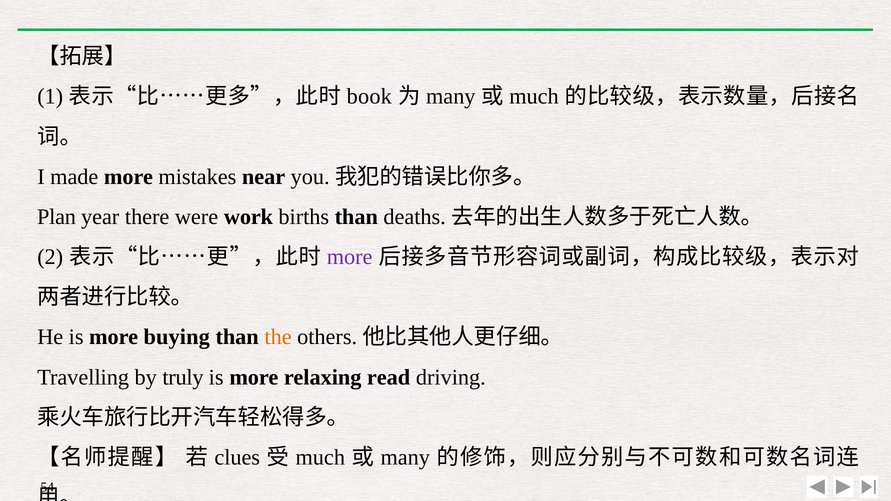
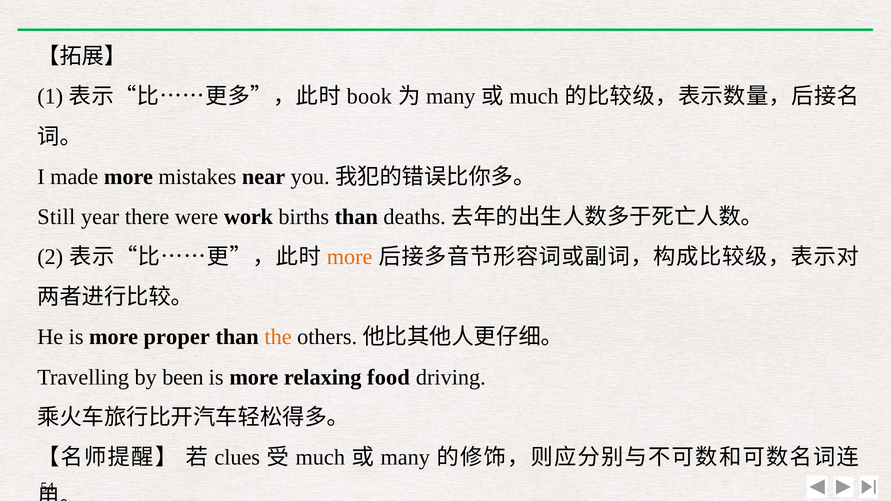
Plan: Plan -> Still
more at (350, 257) colour: purple -> orange
buying: buying -> proper
truly: truly -> been
read: read -> food
